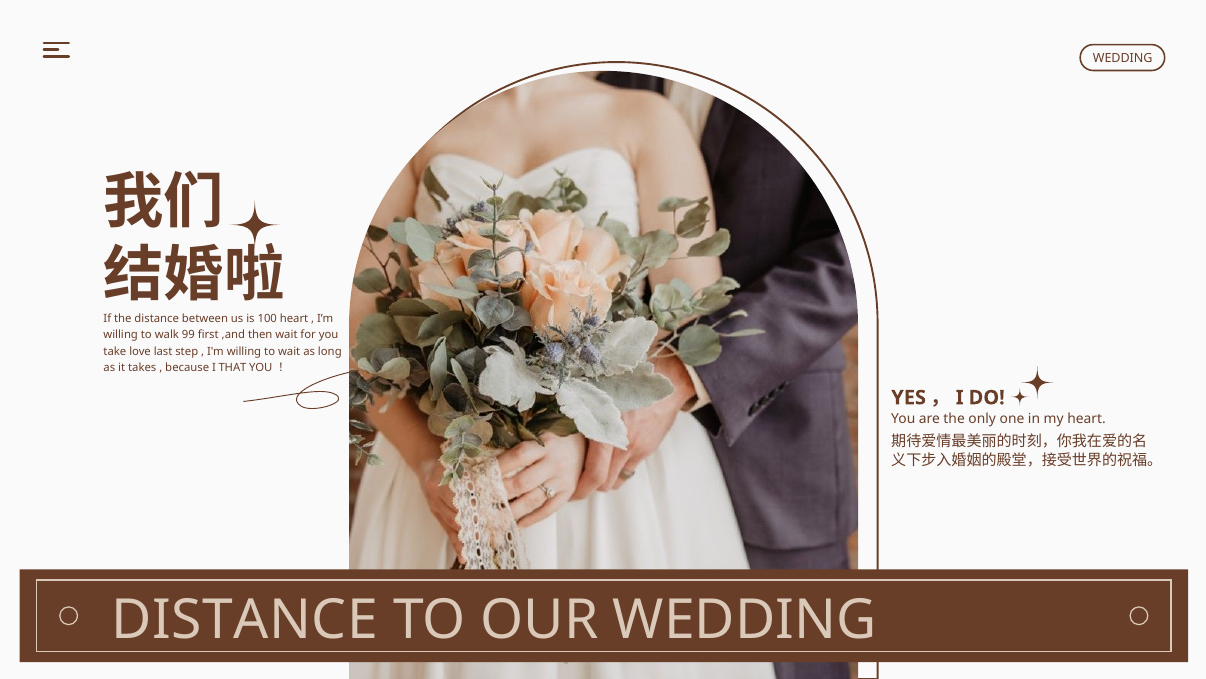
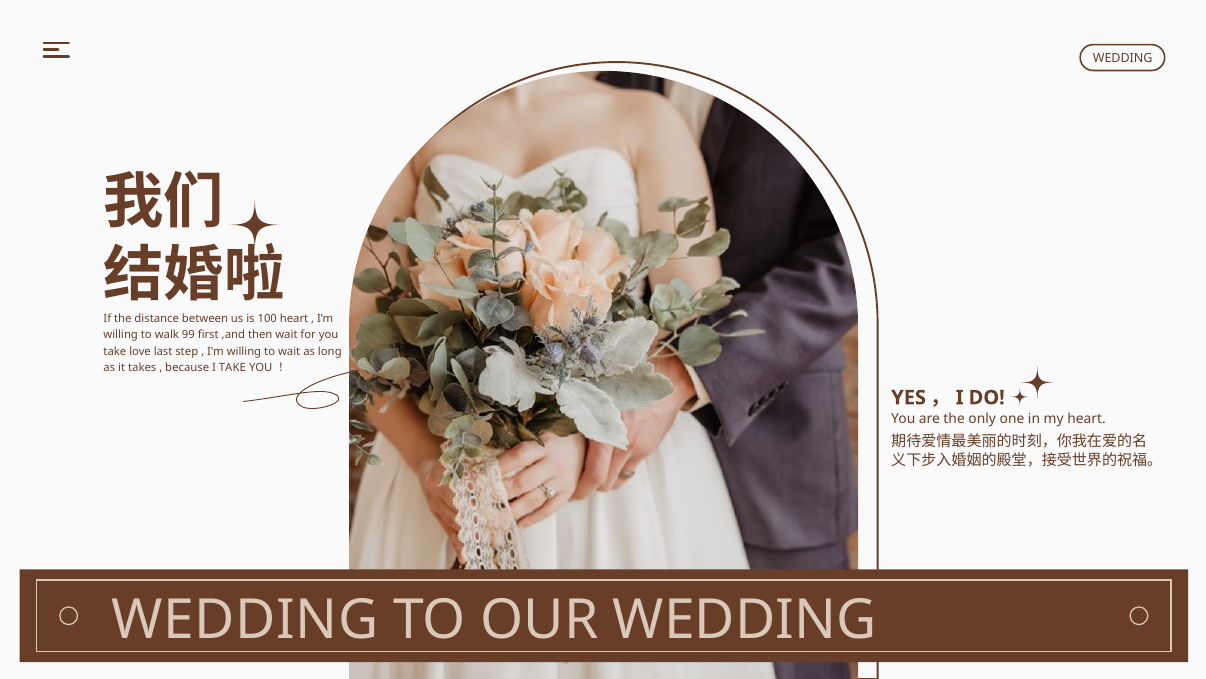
I THAT: THAT -> TAKE
DISTANCE at (245, 619): DISTANCE -> WEDDING
